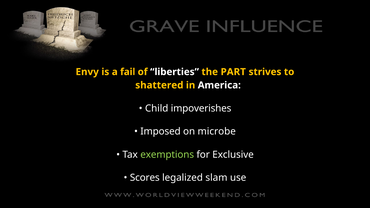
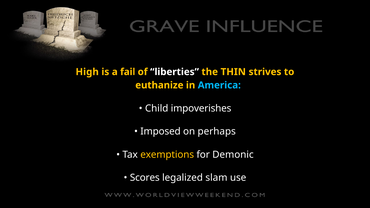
Envy: Envy -> High
PART: PART -> THIN
shattered: shattered -> euthanize
America colour: white -> light blue
microbe: microbe -> perhaps
exemptions colour: light green -> yellow
Exclusive: Exclusive -> Demonic
